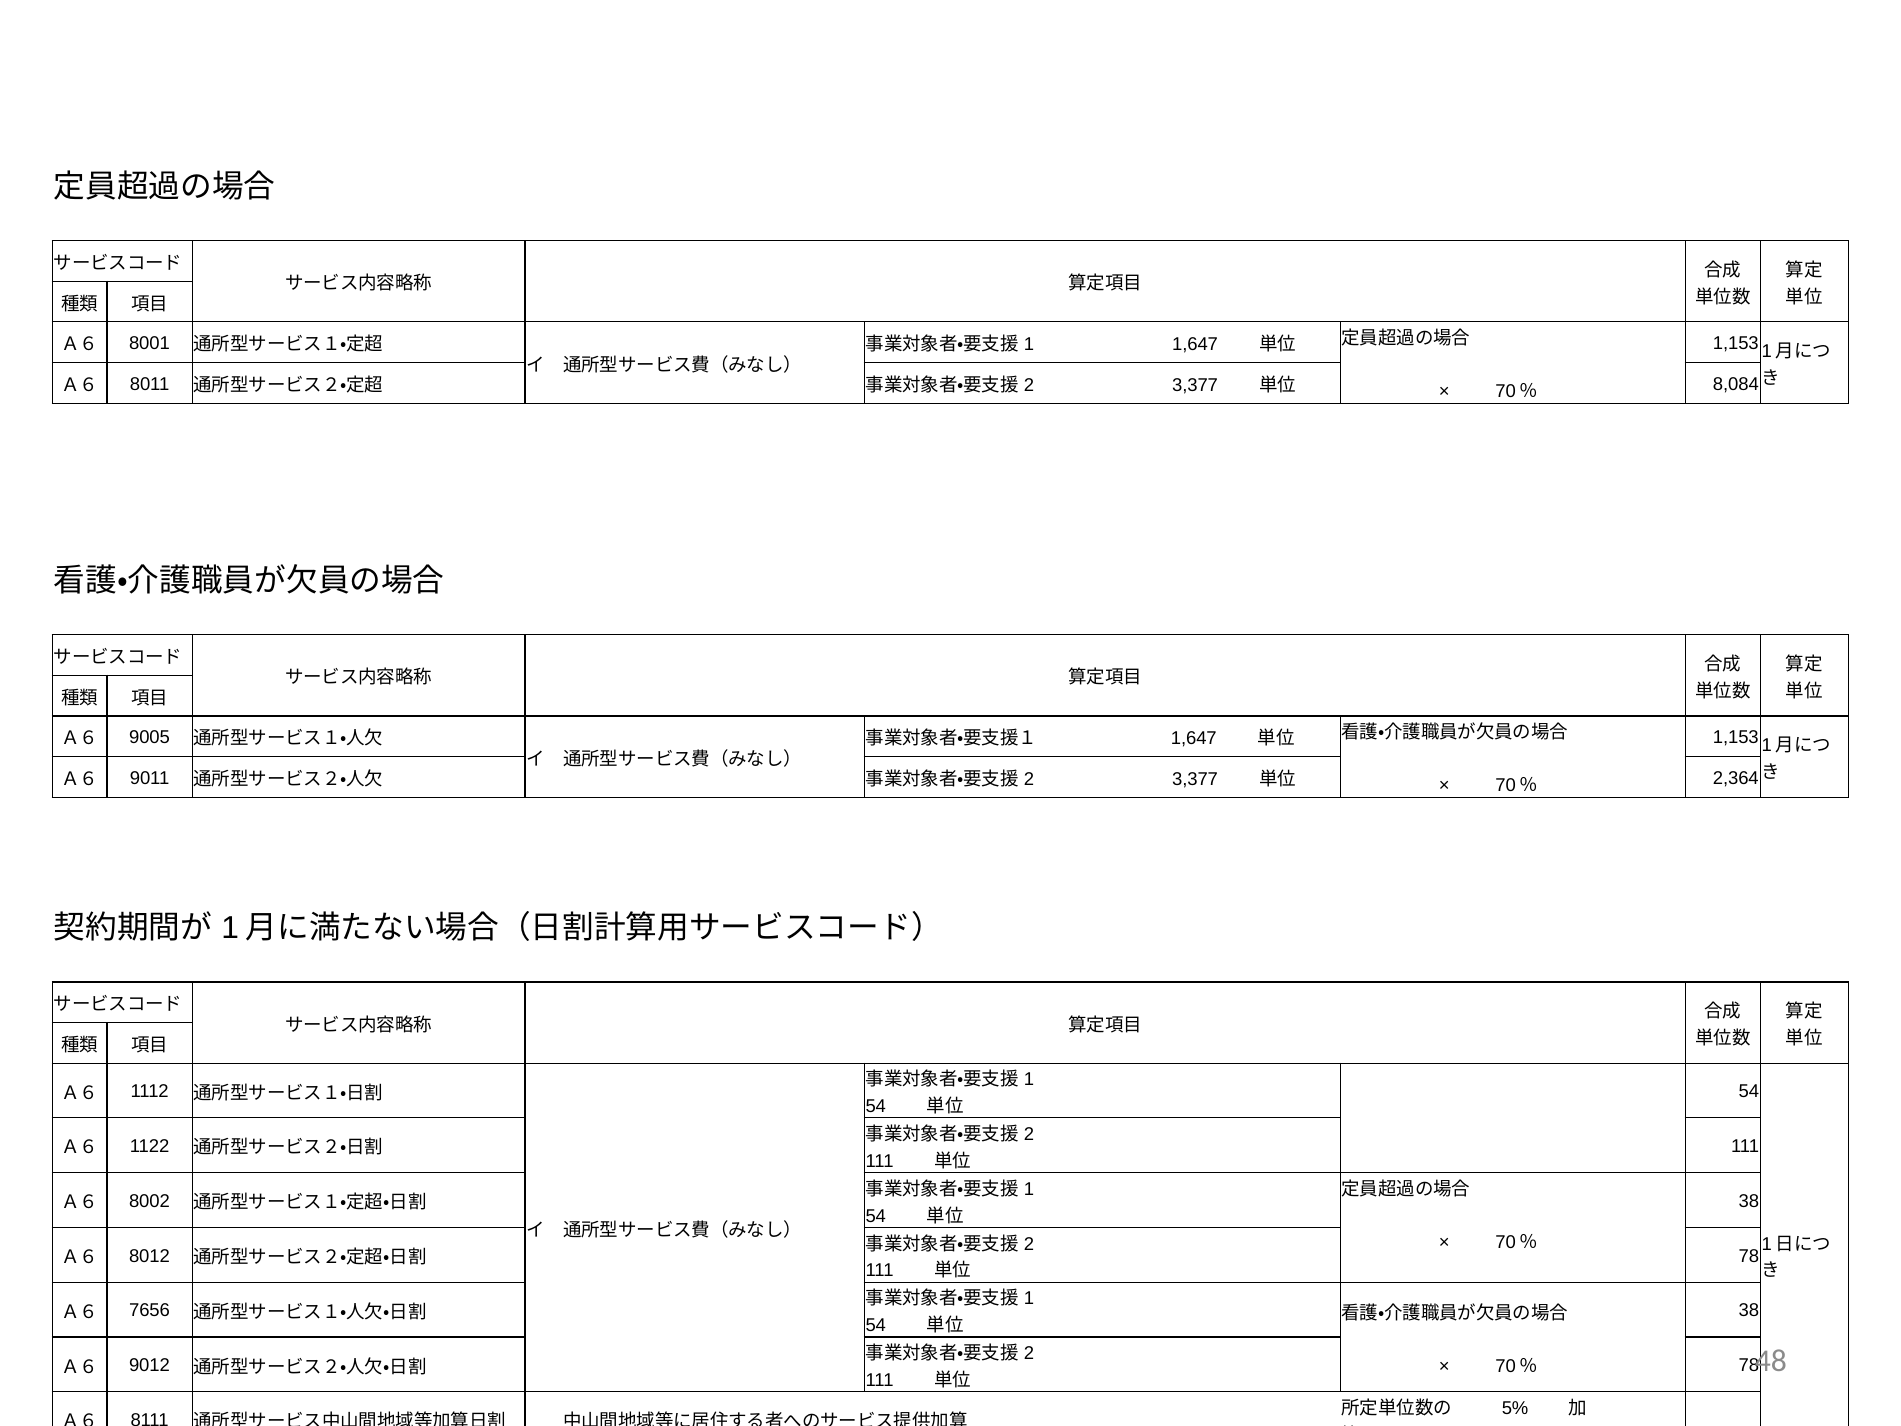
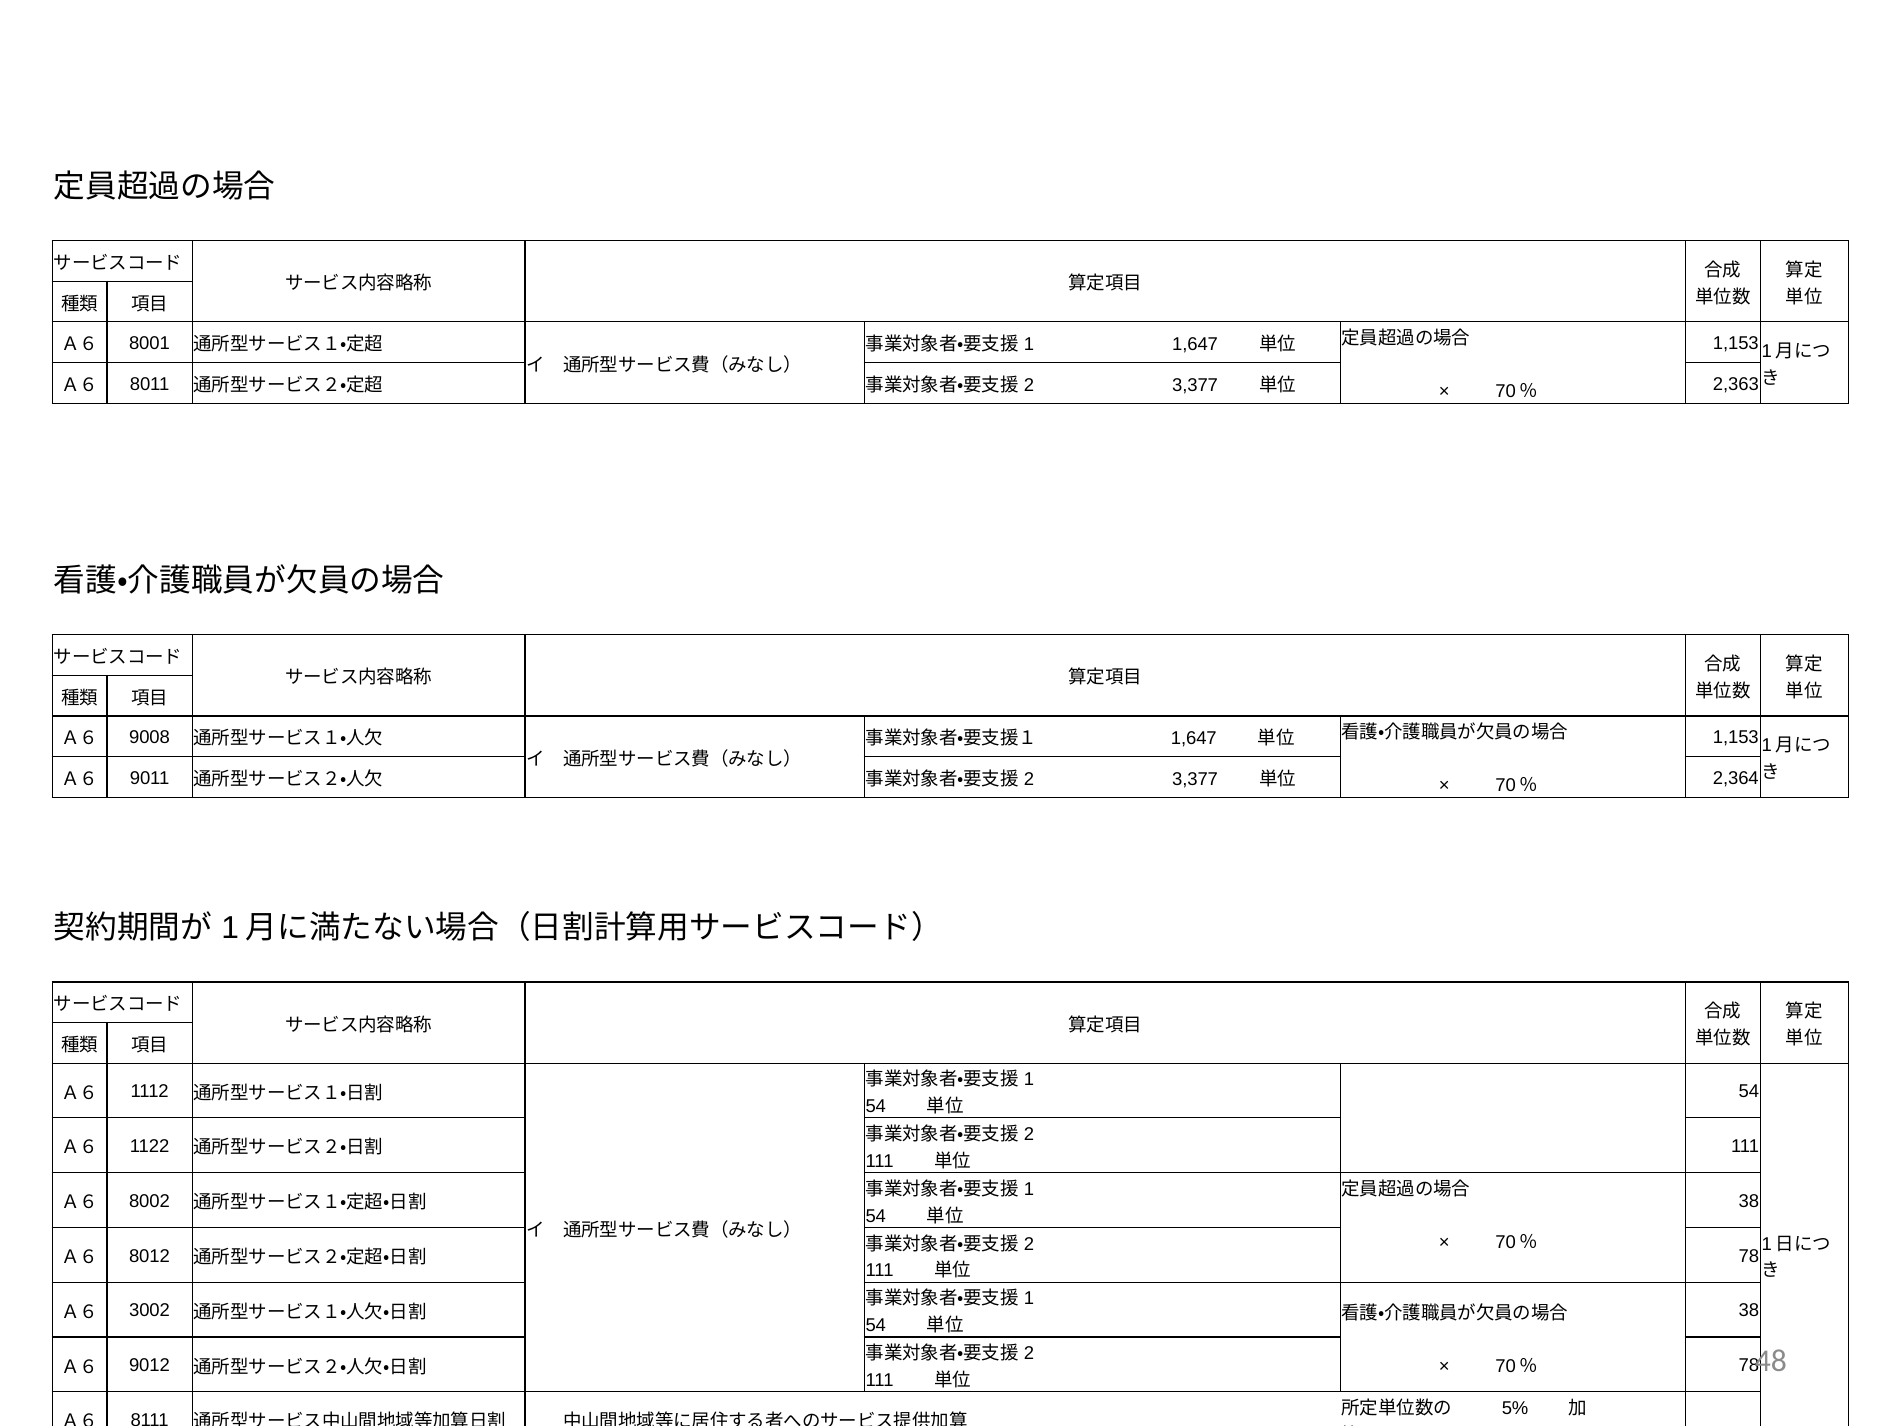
8,084: 8,084 -> 2,363
9005: 9005 -> 9008
7656: 7656 -> 3002
